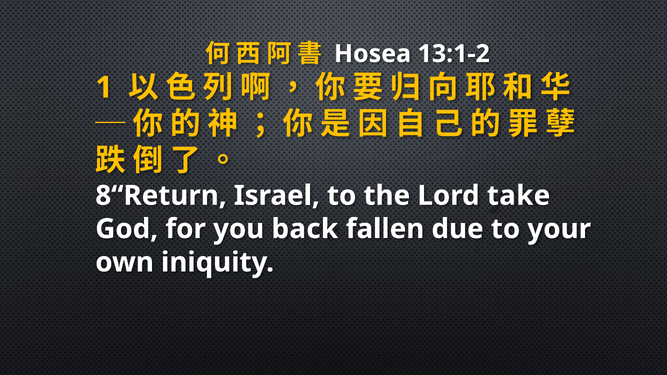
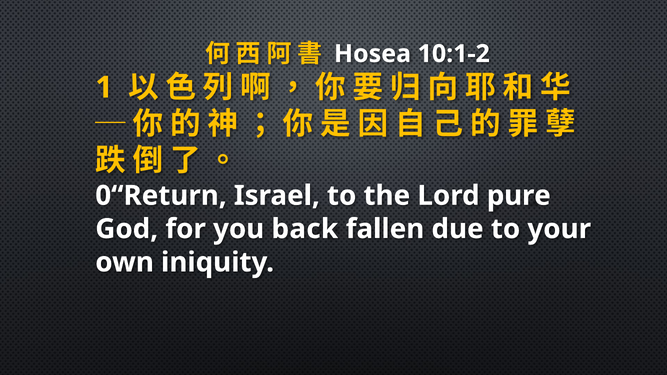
13:1-2: 13:1-2 -> 10:1-2
8“Return: 8“Return -> 0“Return
take: take -> pure
